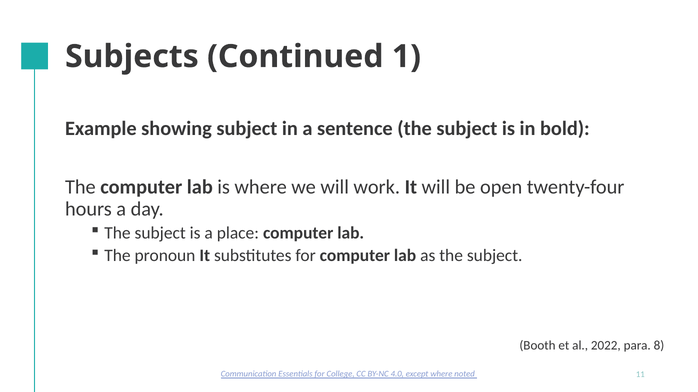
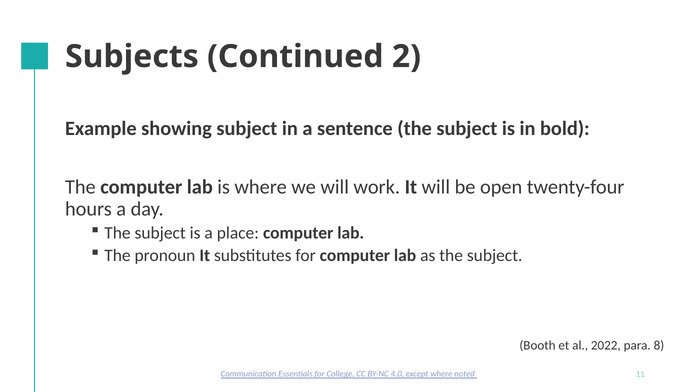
1: 1 -> 2
